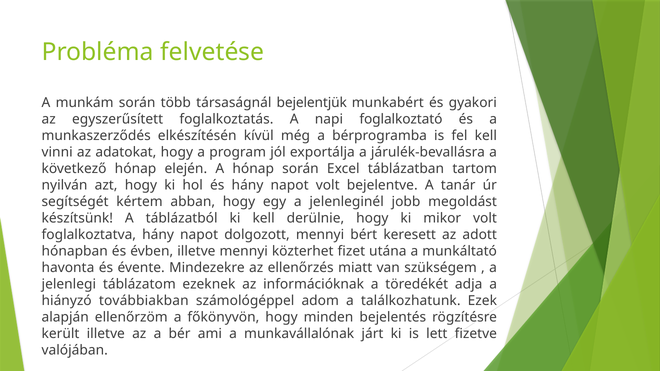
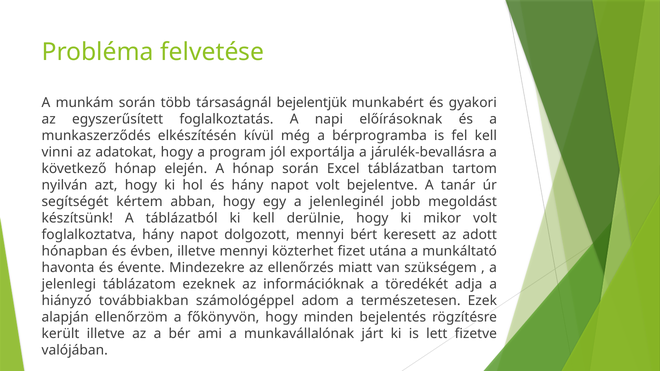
foglalkoztató: foglalkoztató -> előírásoknak
találkozhatunk: találkozhatunk -> természetesen
